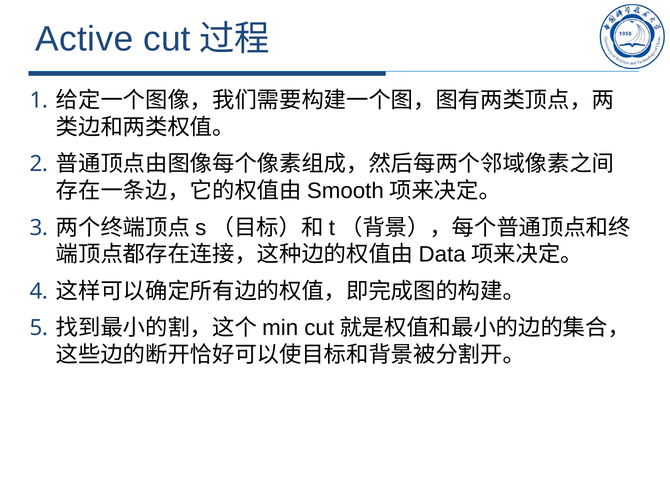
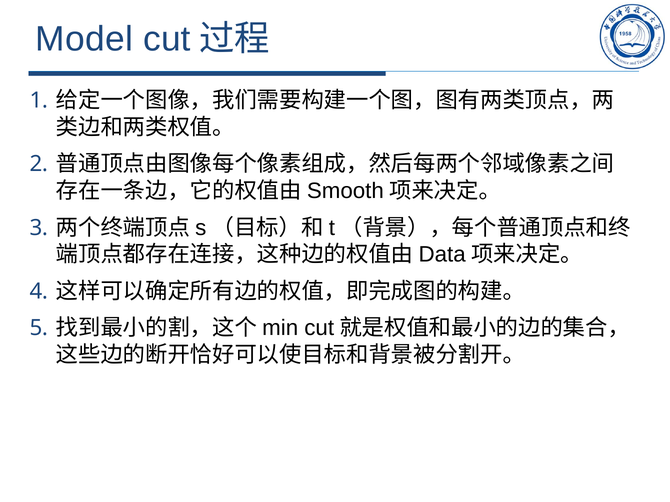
Active: Active -> Model
